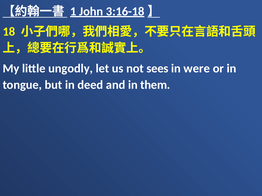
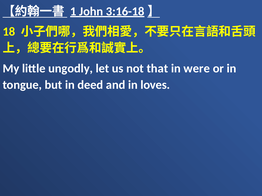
sees: sees -> that
them: them -> loves
